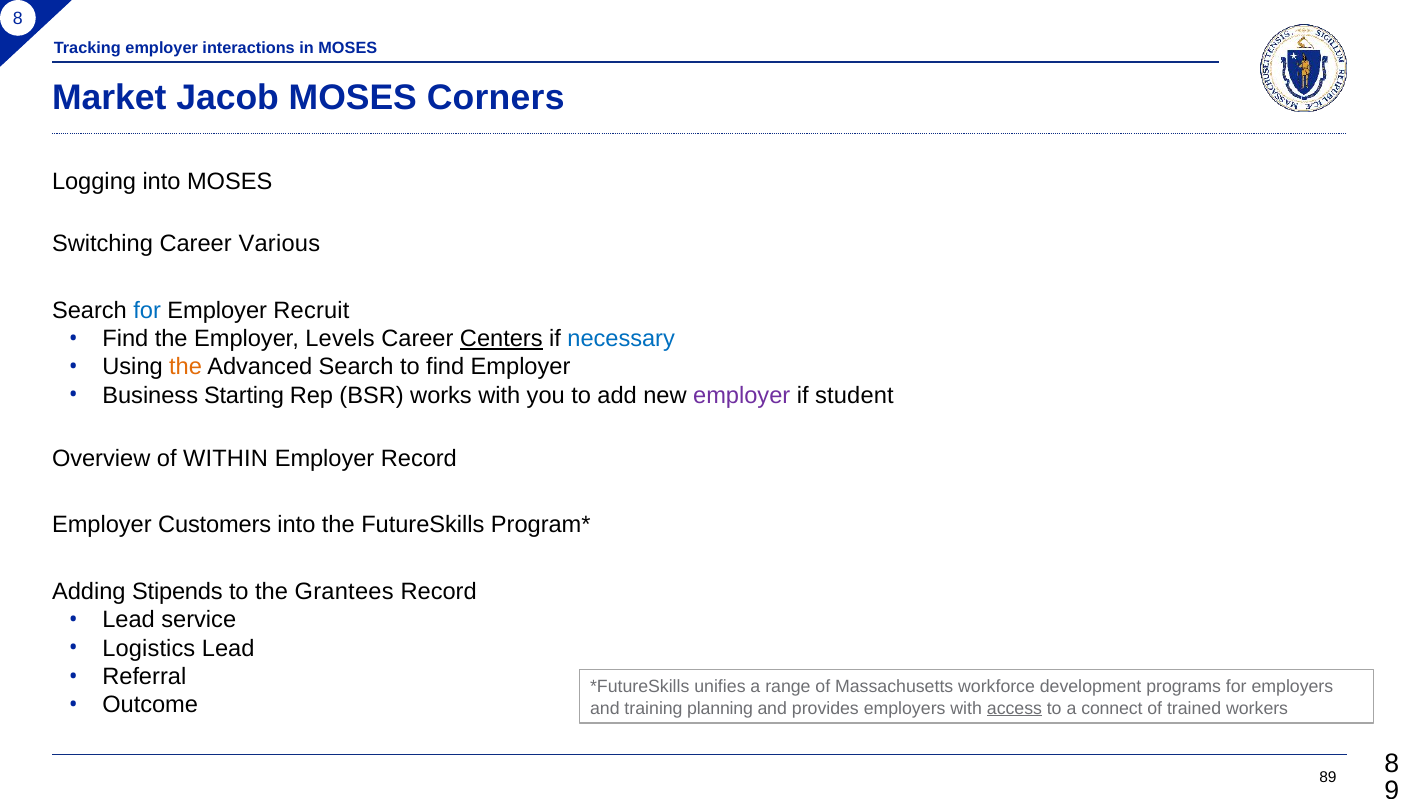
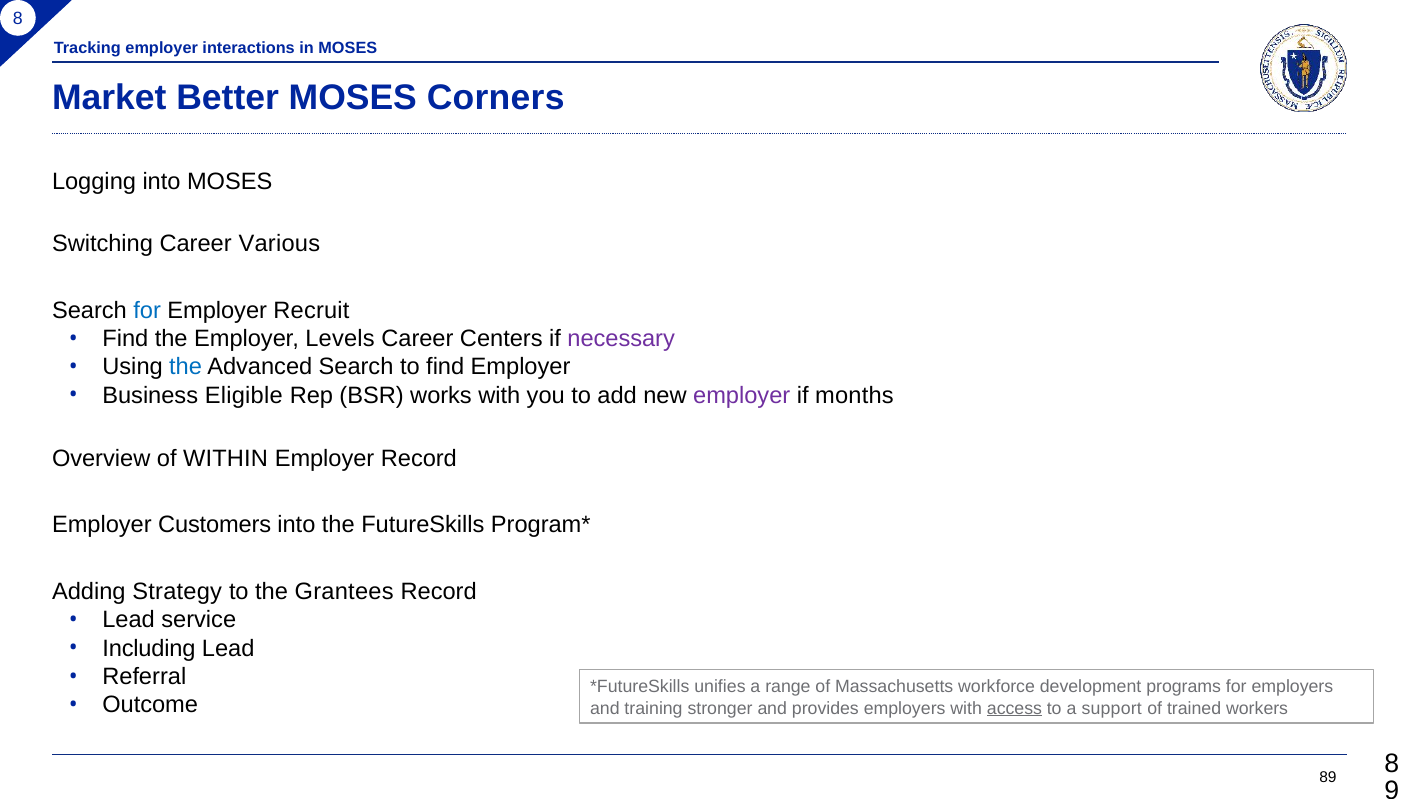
Jacob: Jacob -> Better
Centers underline: present -> none
necessary colour: blue -> purple
the at (186, 367) colour: orange -> blue
Starting: Starting -> Eligible
student: student -> months
Stipends: Stipends -> Strategy
Logistics: Logistics -> Including
planning: planning -> stronger
connect: connect -> support
